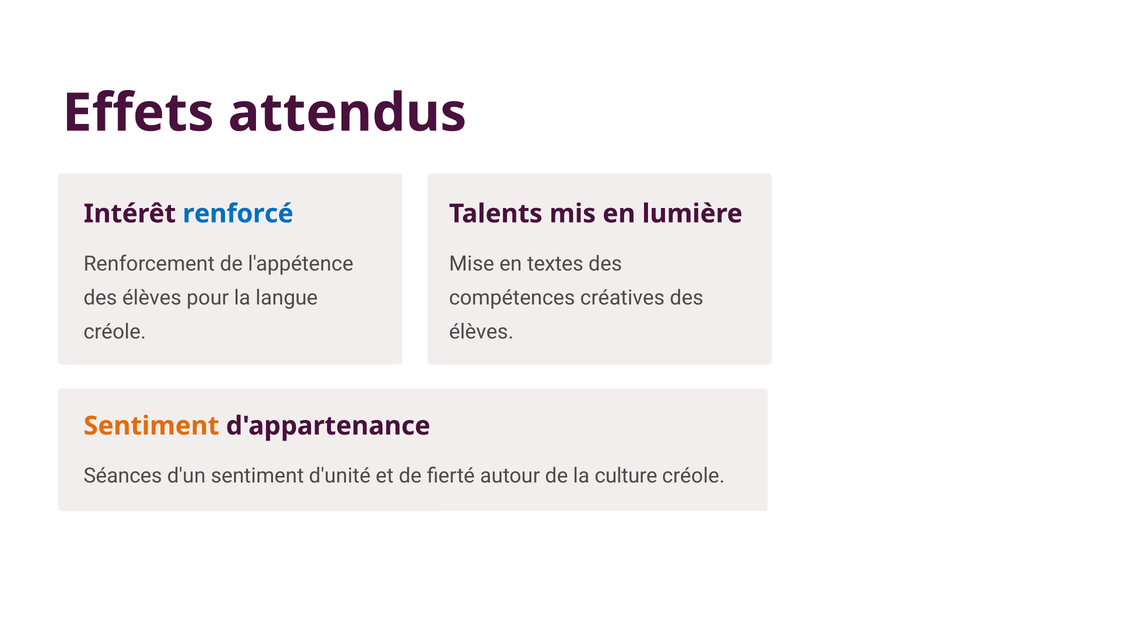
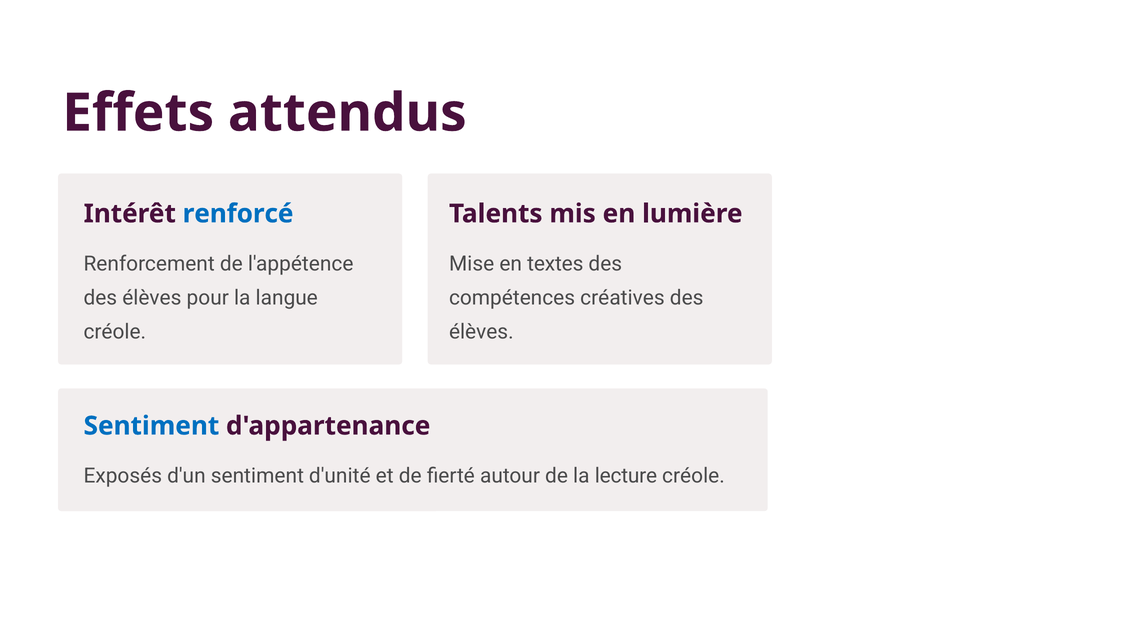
Sentiment at (151, 426) colour: orange -> blue
Séances: Séances -> Exposés
culture: culture -> lecture
